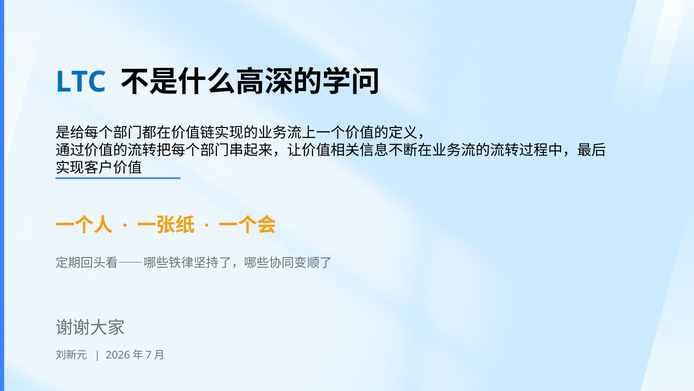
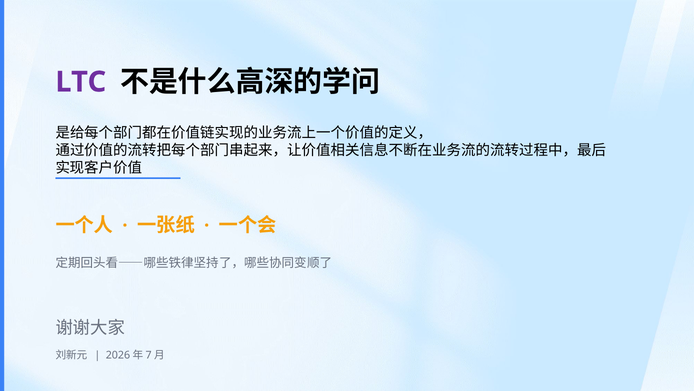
LTC colour: blue -> purple
